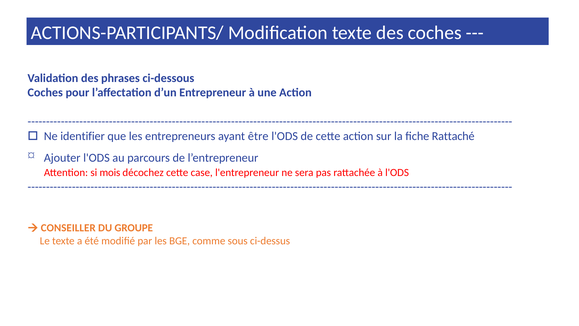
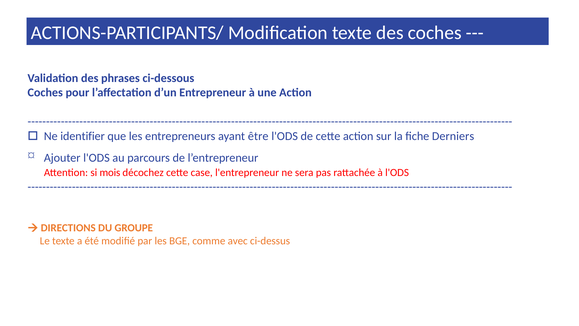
Rattaché: Rattaché -> Derniers
CONSEILLER: CONSEILLER -> DIRECTIONS
sous: sous -> avec
